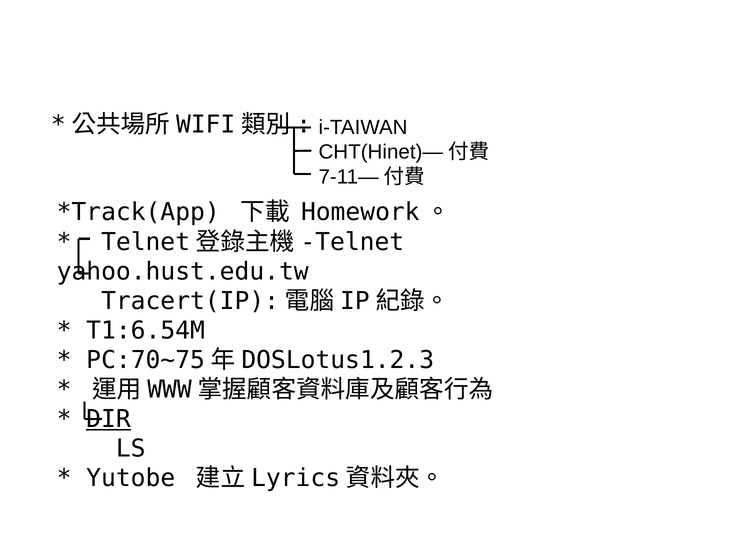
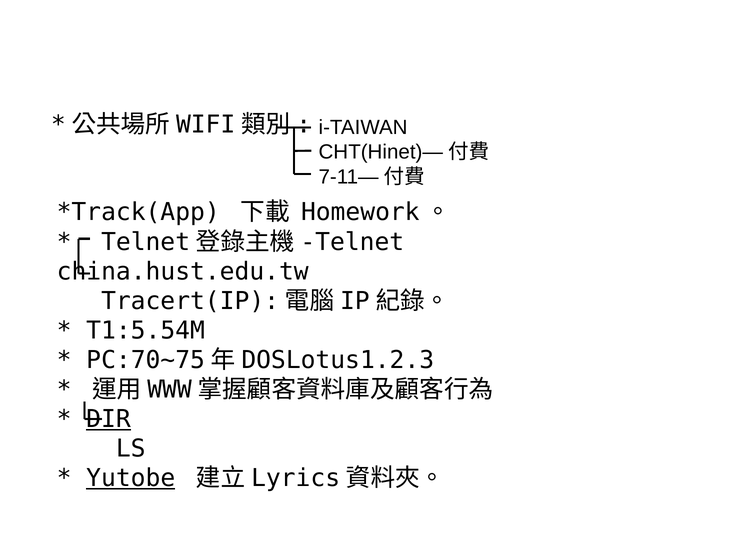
yahoo.hust.edu.tw: yahoo.hust.edu.tw -> china.hust.edu.tw
T1:6.54M: T1:6.54M -> T1:5.54M
Yutobe underline: none -> present
